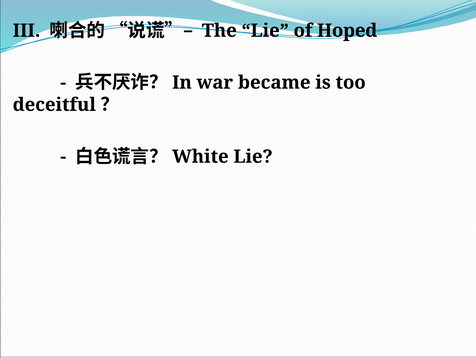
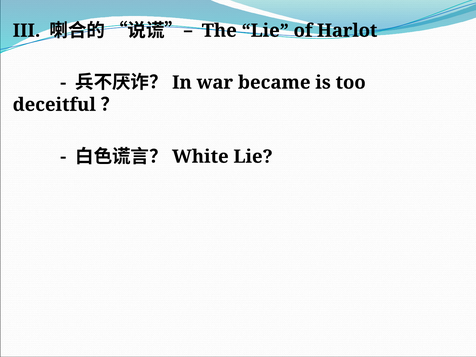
Hoped: Hoped -> Harlot
